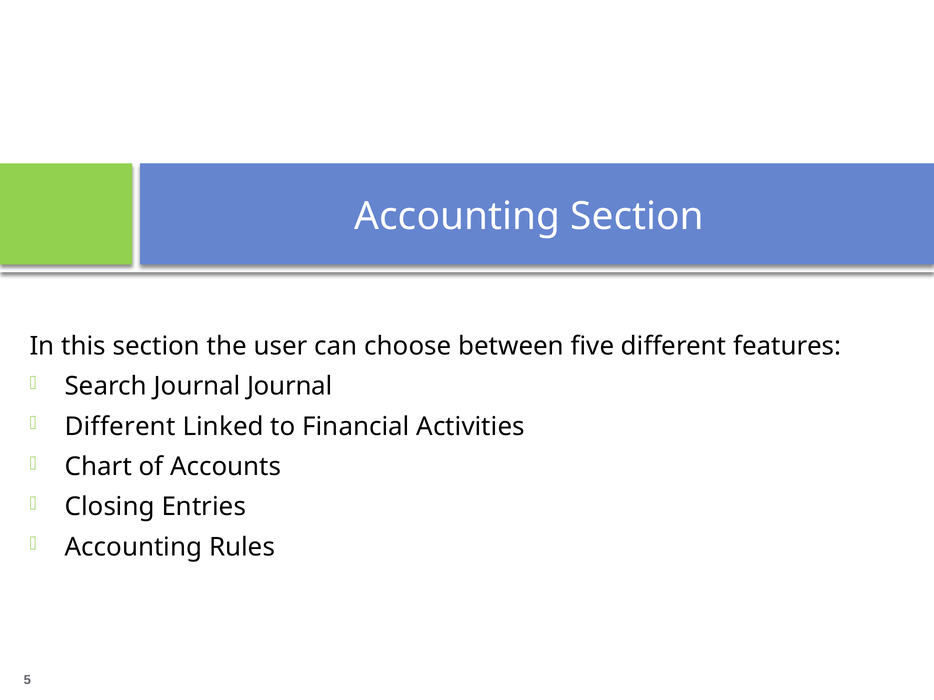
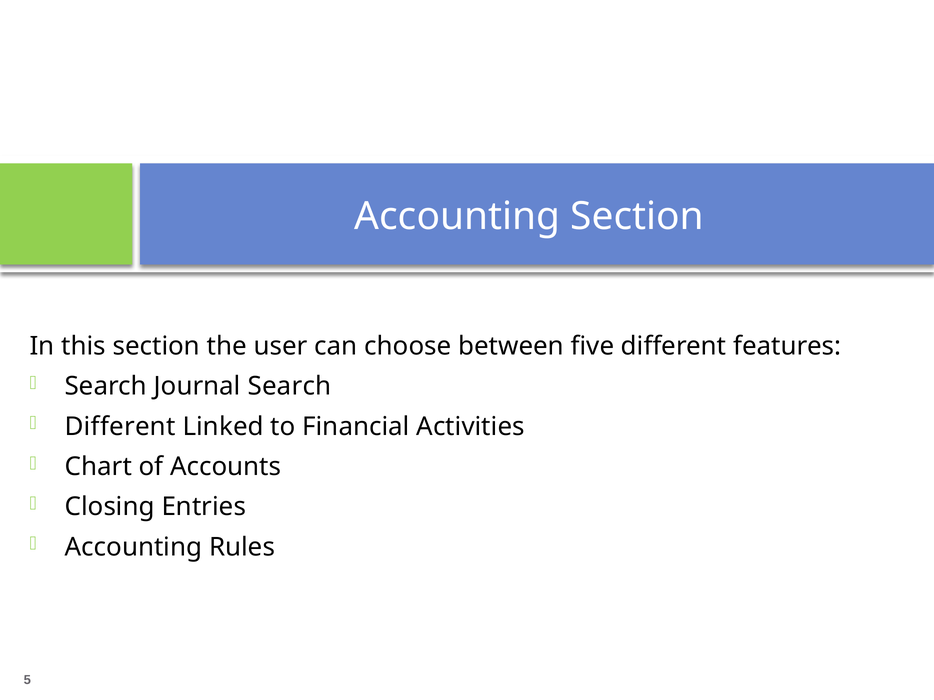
Journal Journal: Journal -> Search
